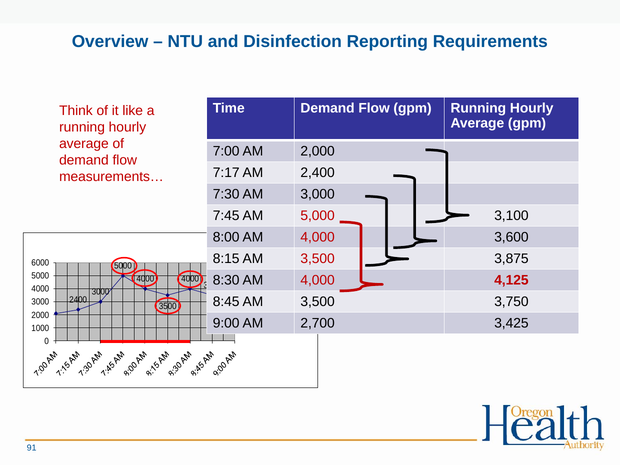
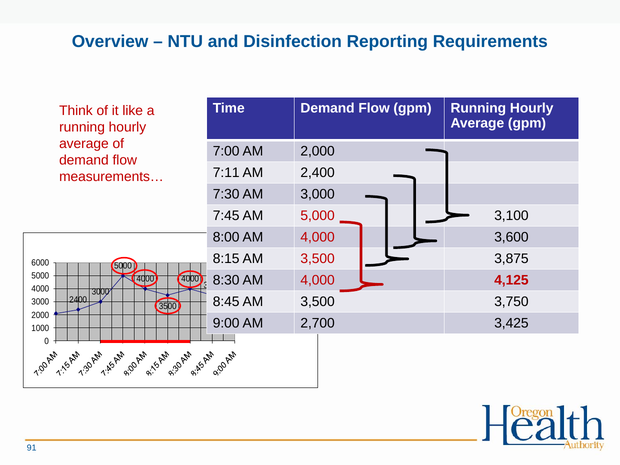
7:17: 7:17 -> 7:11
